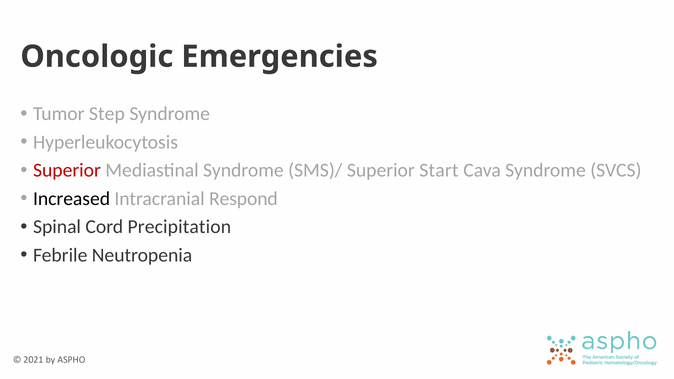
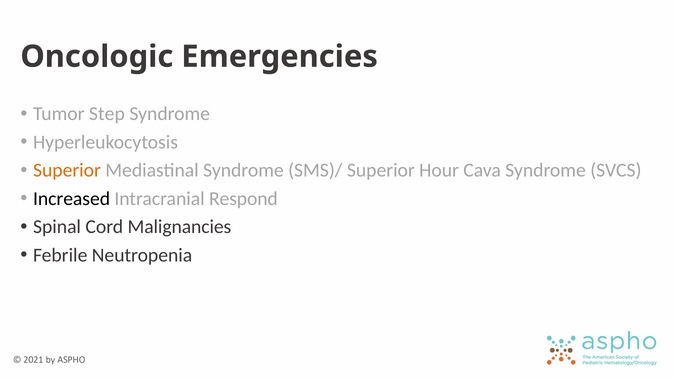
Superior at (67, 170) colour: red -> orange
Start: Start -> Hour
Precipitation: Precipitation -> Malignancies
